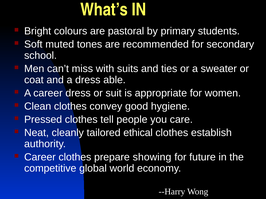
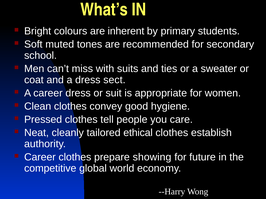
pastoral: pastoral -> inherent
able: able -> sect
